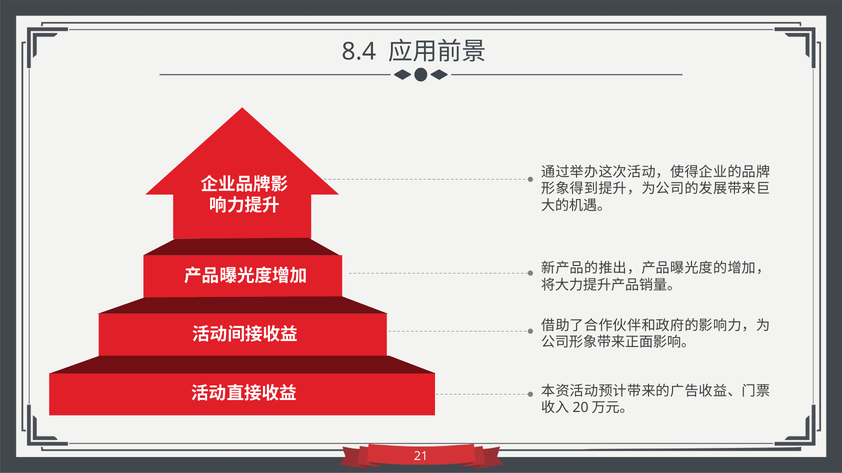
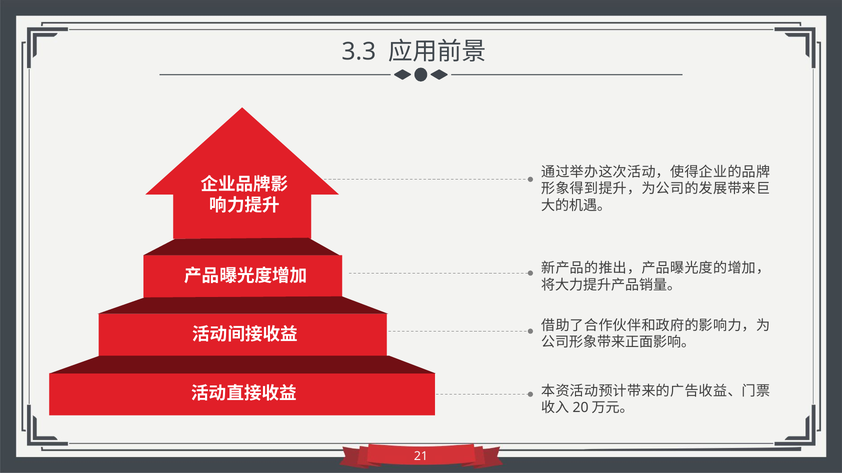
8.4: 8.4 -> 3.3
